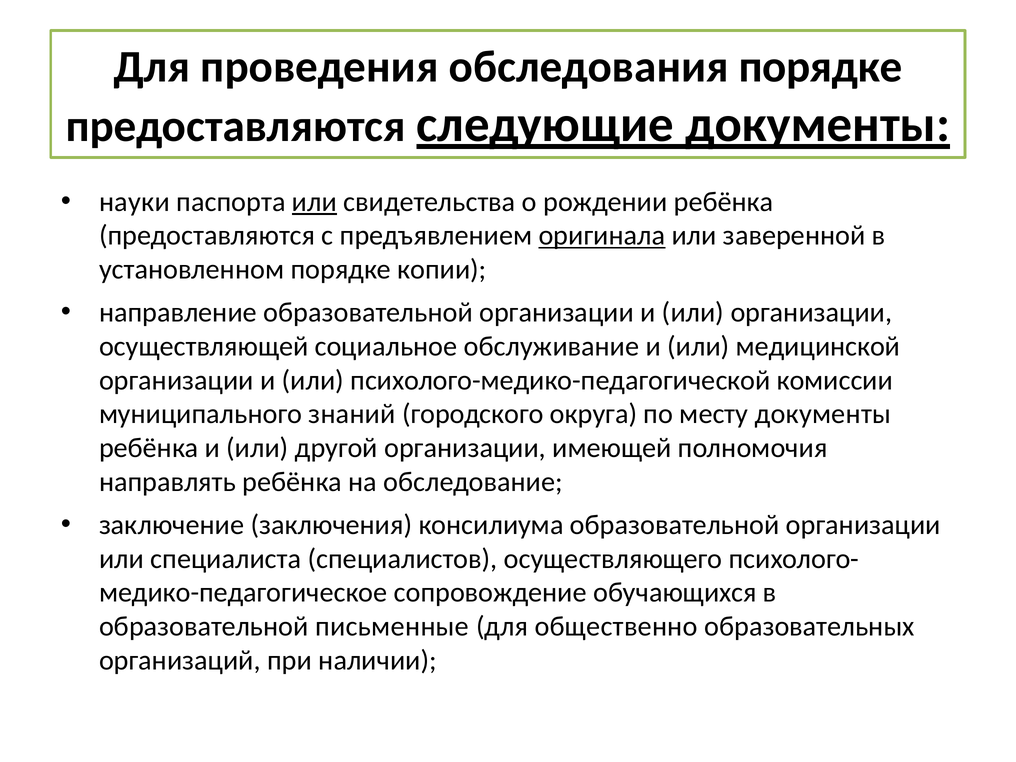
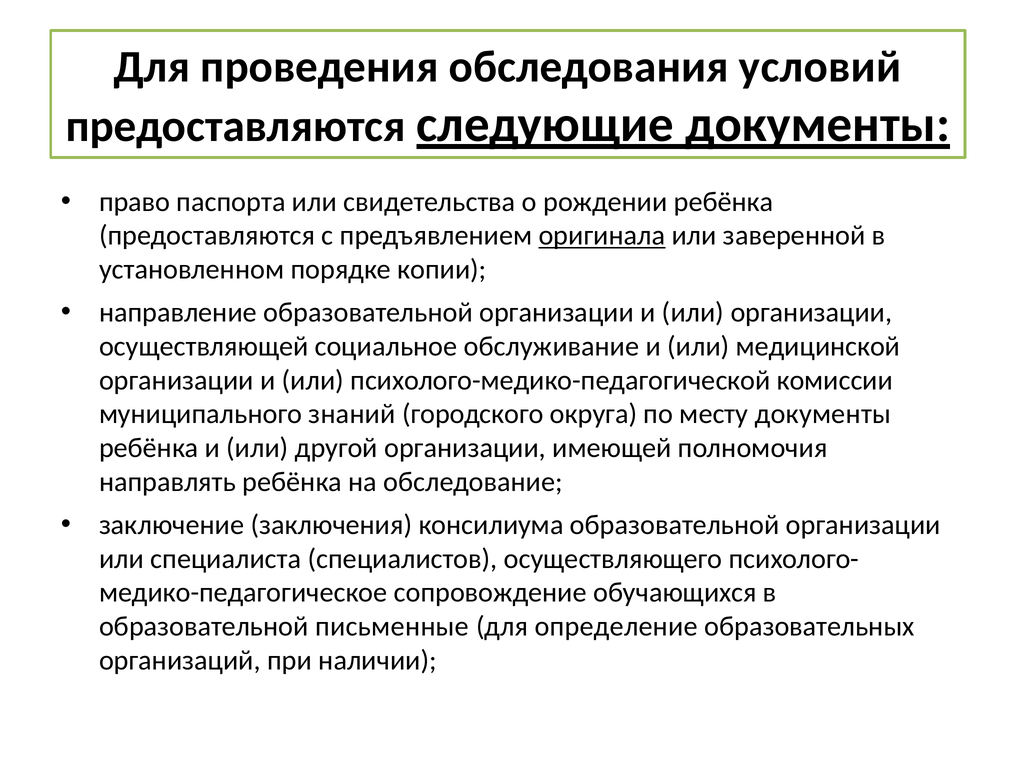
обследования порядке: порядке -> условий
науки: науки -> право
или at (314, 202) underline: present -> none
общественно: общественно -> определение
